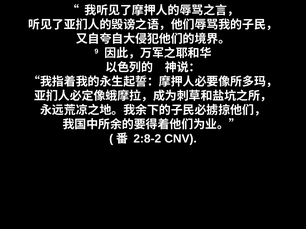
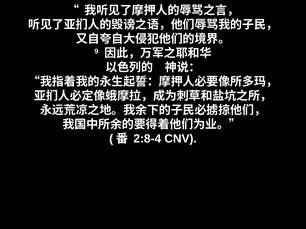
2:8-2: 2:8-2 -> 2:8-4
